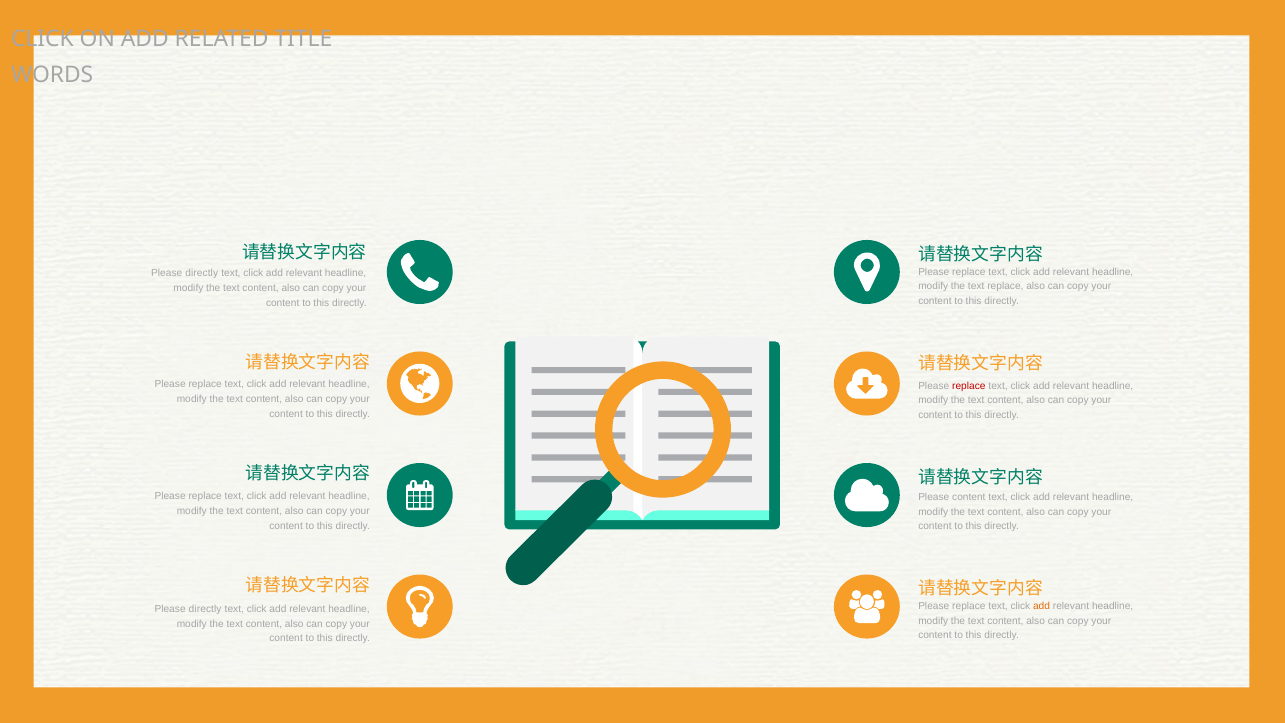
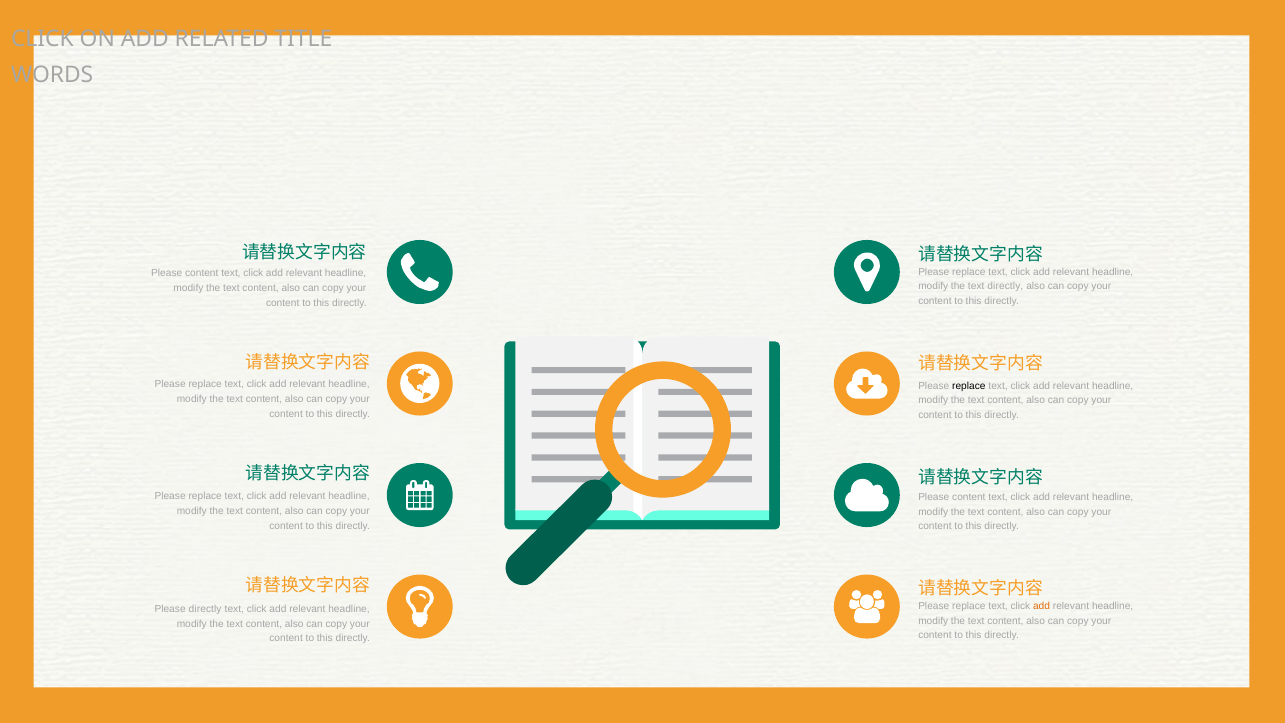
directly at (202, 273): directly -> content
text replace: replace -> directly
replace at (969, 386) colour: red -> black
